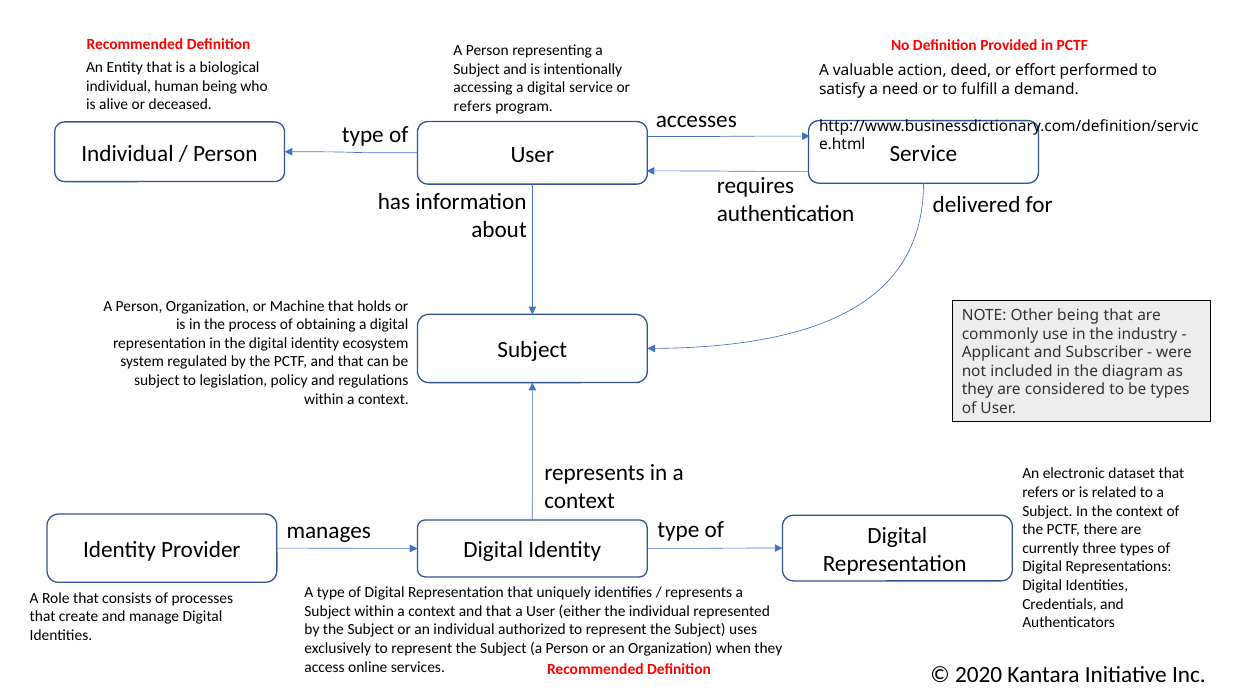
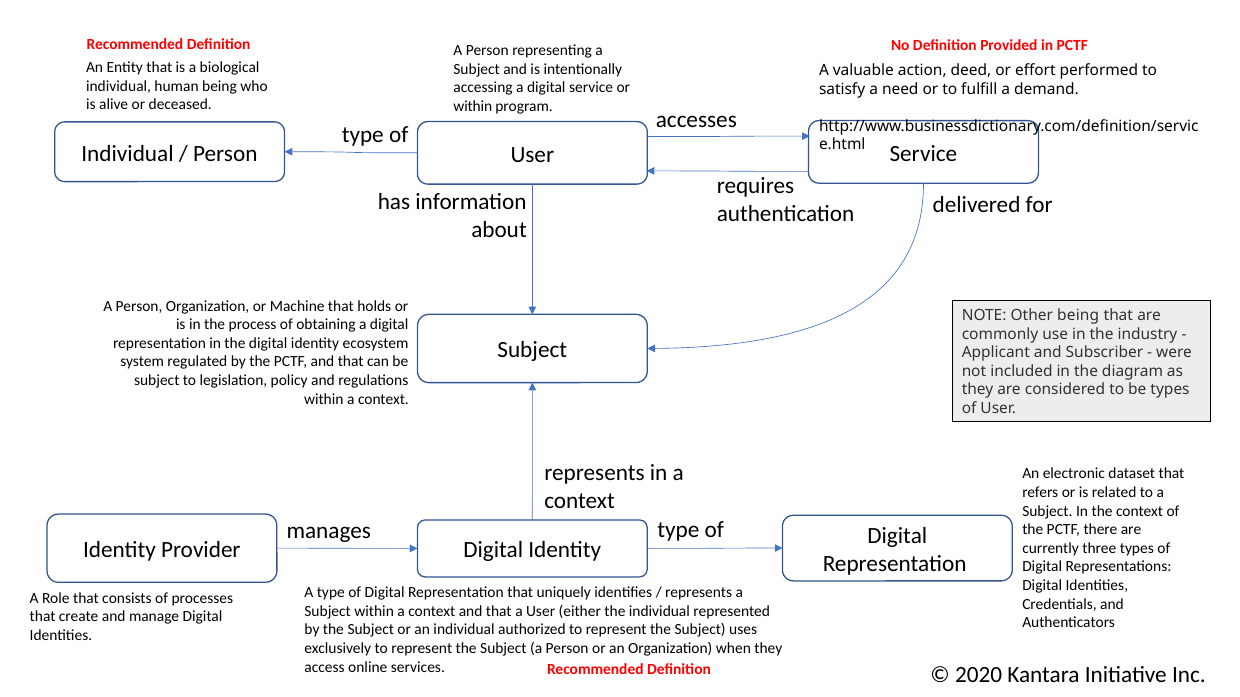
refers at (473, 106): refers -> within
